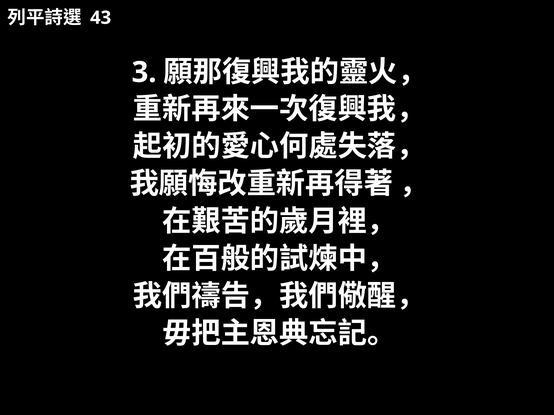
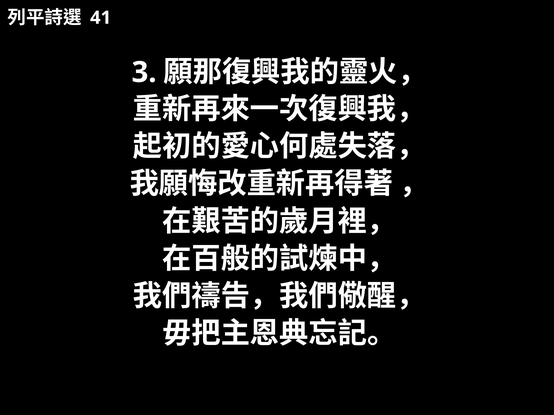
43: 43 -> 41
